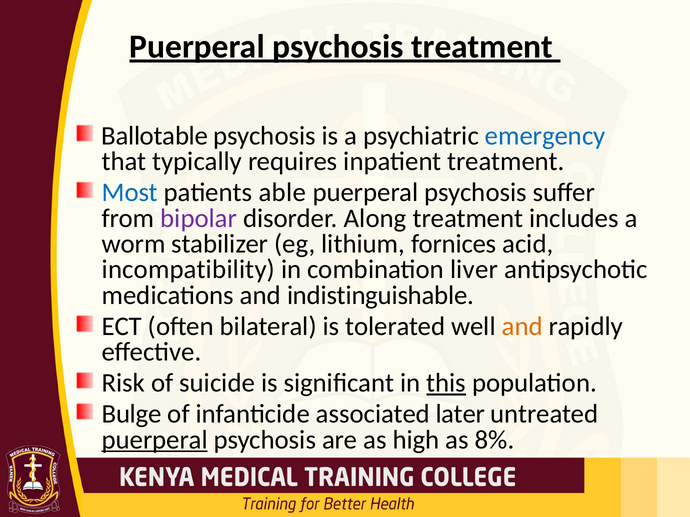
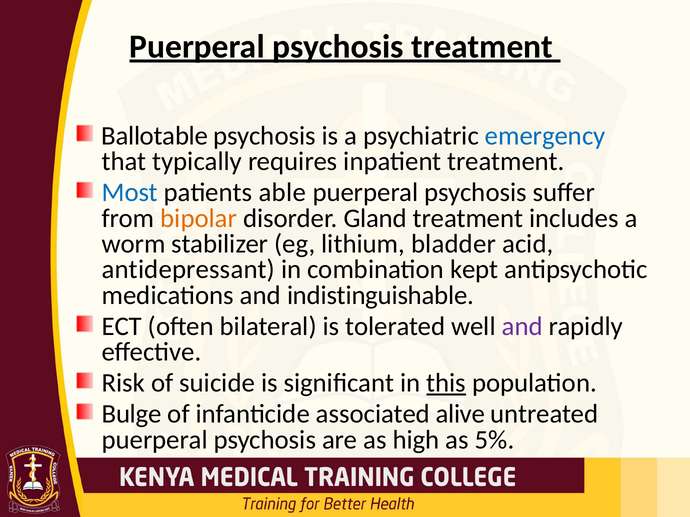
bipolar colour: purple -> orange
Along: Along -> Gland
fornices: fornices -> bladder
incompatibility: incompatibility -> antidepressant
liver: liver -> kept
and at (522, 327) colour: orange -> purple
later: later -> alive
puerperal at (155, 440) underline: present -> none
8%: 8% -> 5%
